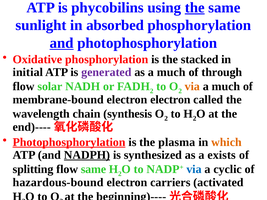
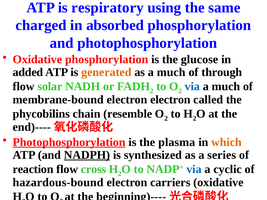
phycobilins: phycobilins -> respiratory
the at (195, 8) underline: present -> none
sunlight: sunlight -> charged
and at (62, 43) underline: present -> none
stacked: stacked -> glucose
initial: initial -> added
generated colour: purple -> orange
via at (192, 87) colour: orange -> blue
wavelength: wavelength -> phycobilins
synthesis: synthesis -> resemble
exists: exists -> series
splitting: splitting -> reaction
flow same: same -> cross
carriers activated: activated -> oxidative
